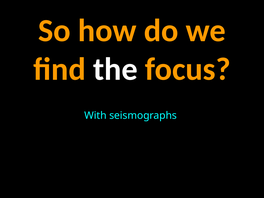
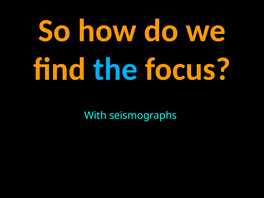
the colour: white -> light blue
